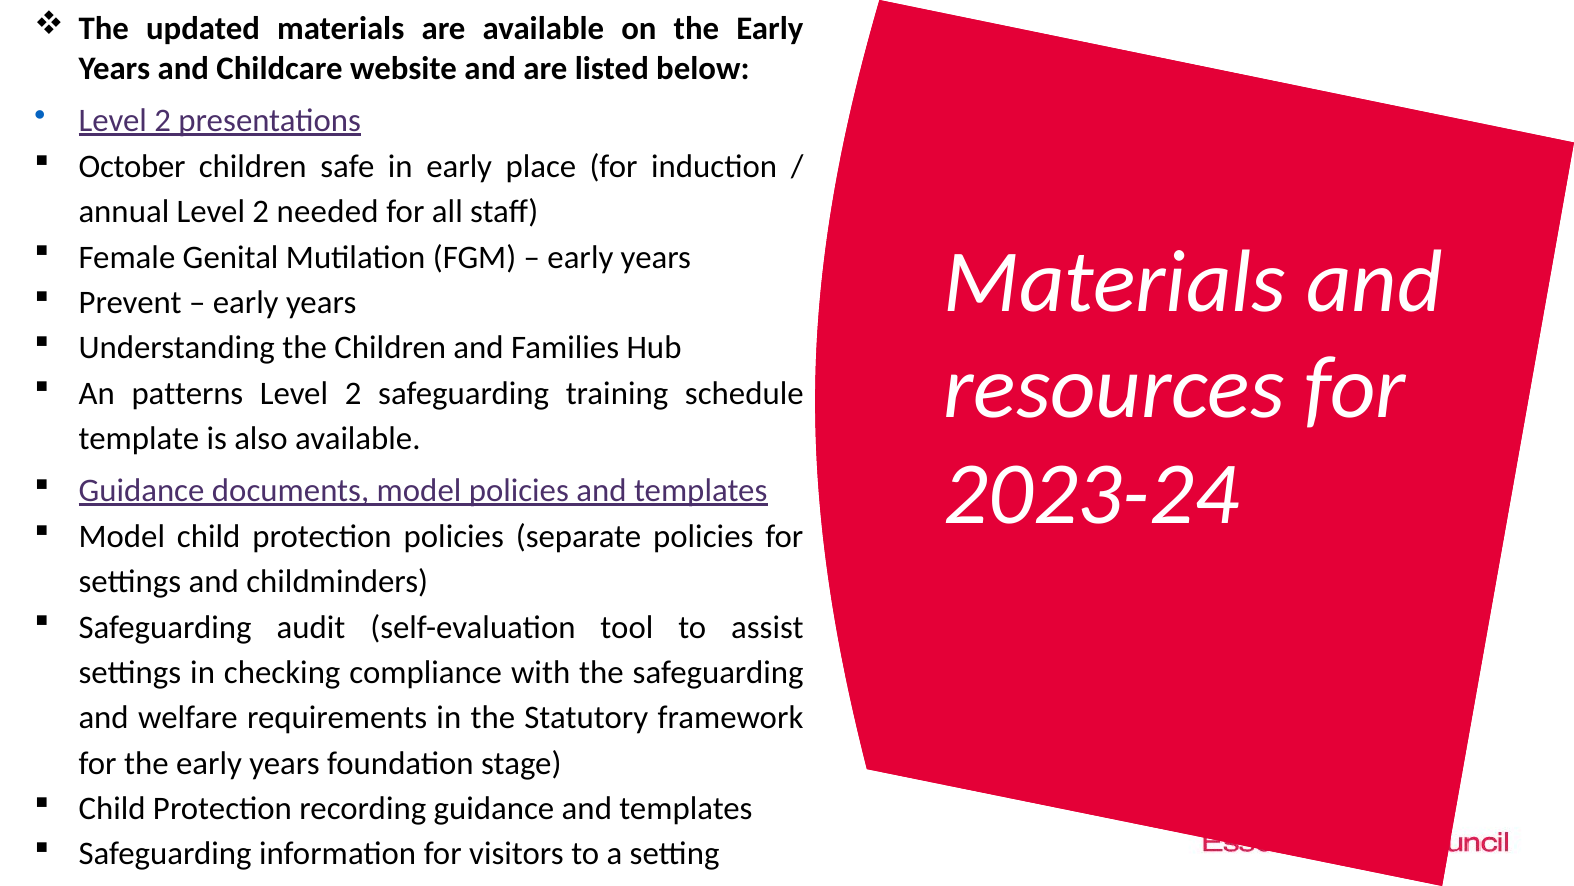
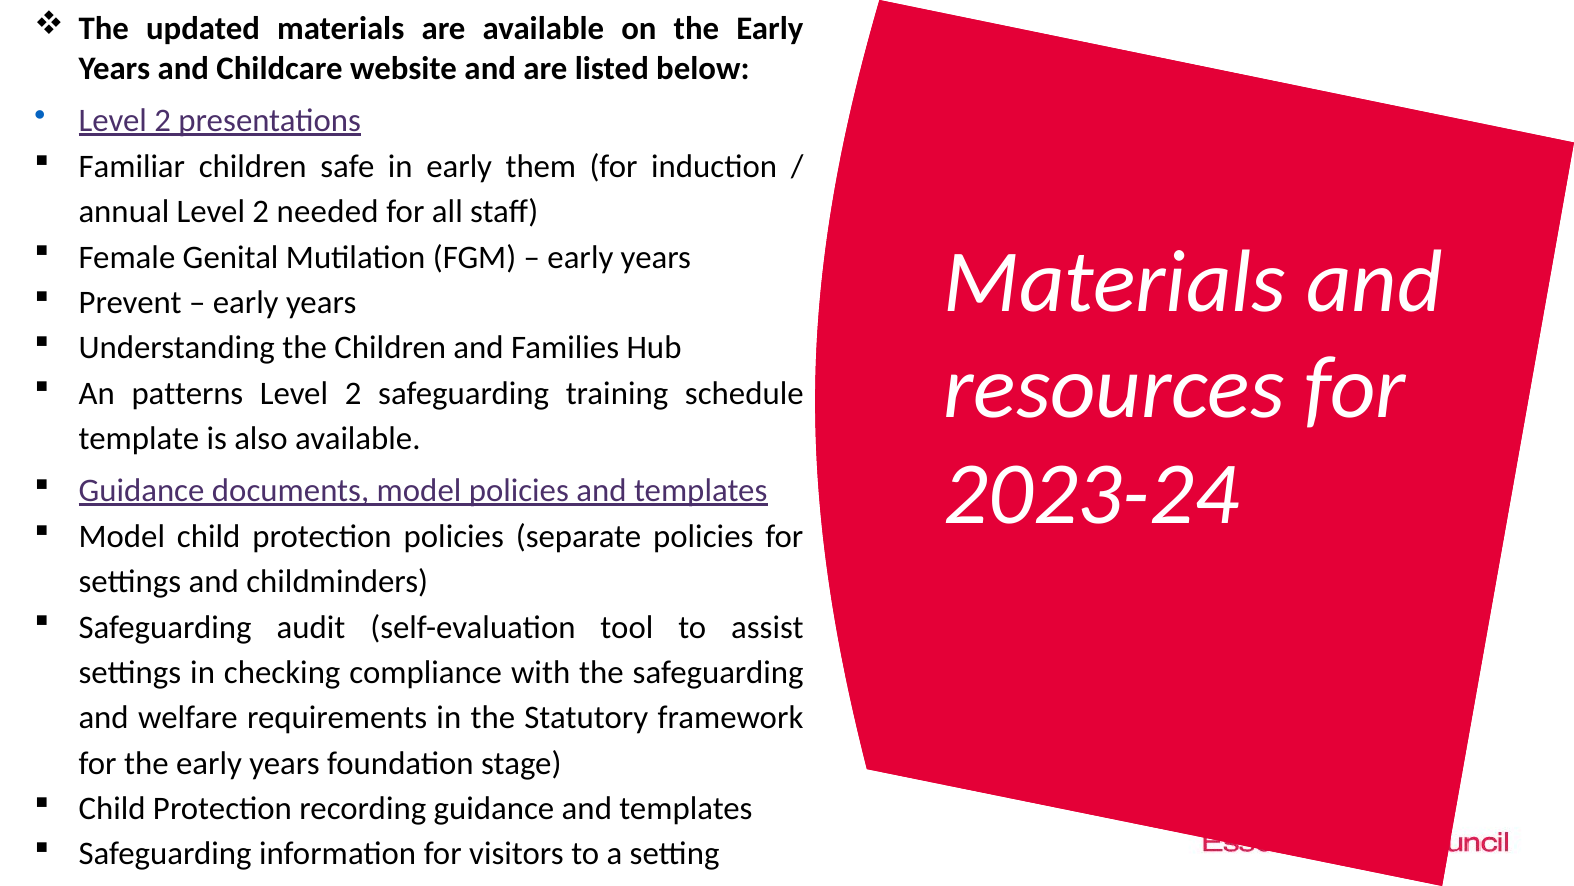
October: October -> Familiar
place: place -> them
